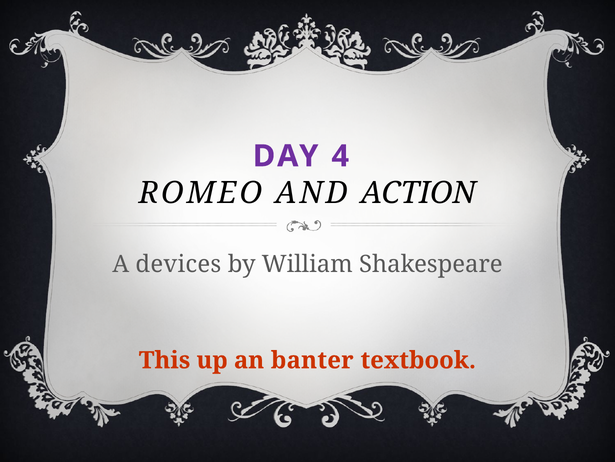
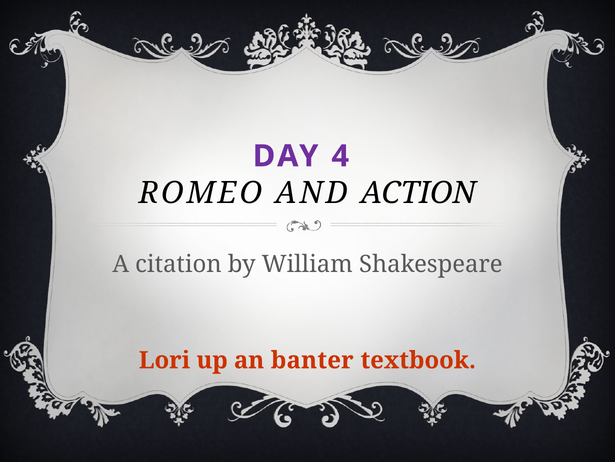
devices: devices -> citation
This: This -> Lori
